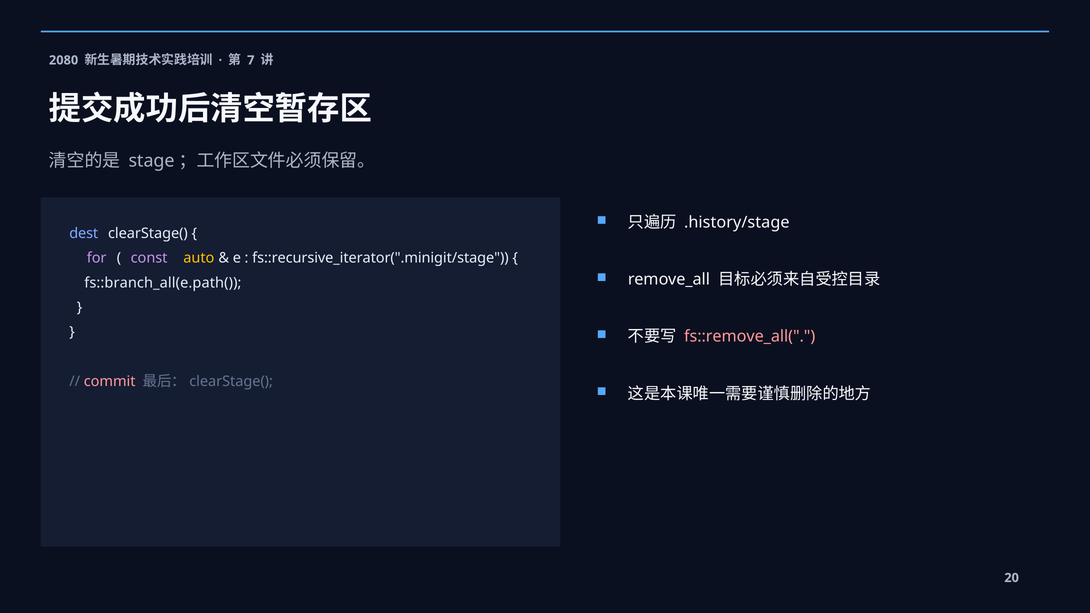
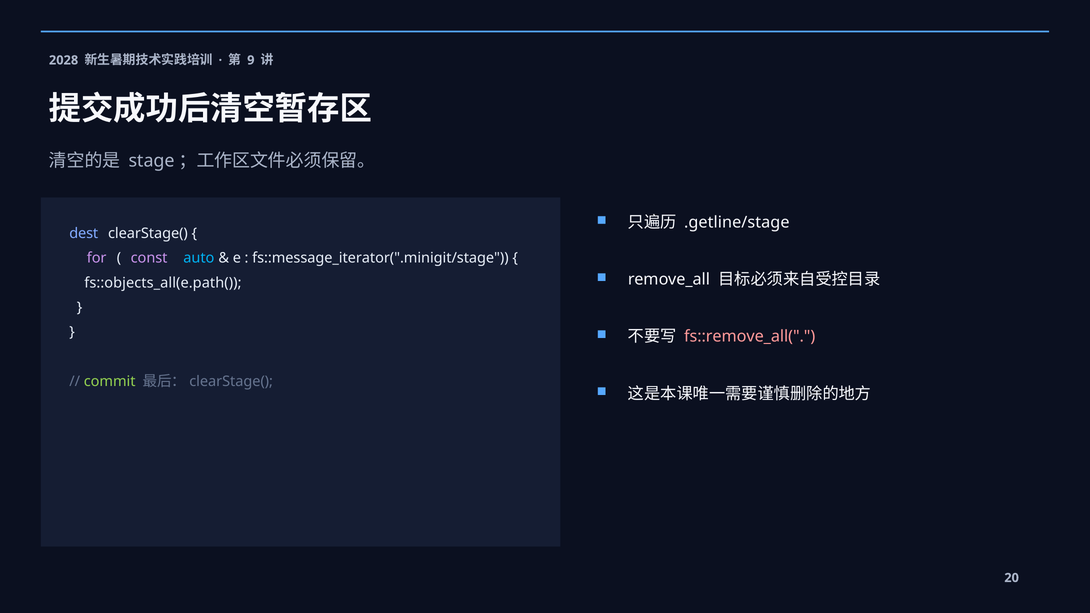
2080: 2080 -> 2028
7: 7 -> 9
.history/stage: .history/stage -> .getline/stage
auto colour: yellow -> light blue
fs::recursive_iterator(".minigit/stage: fs::recursive_iterator(".minigit/stage -> fs::message_iterator(".minigit/stage
fs::branch_all(e.path(: fs::branch_all(e.path( -> fs::objects_all(e.path(
commit colour: pink -> light green
